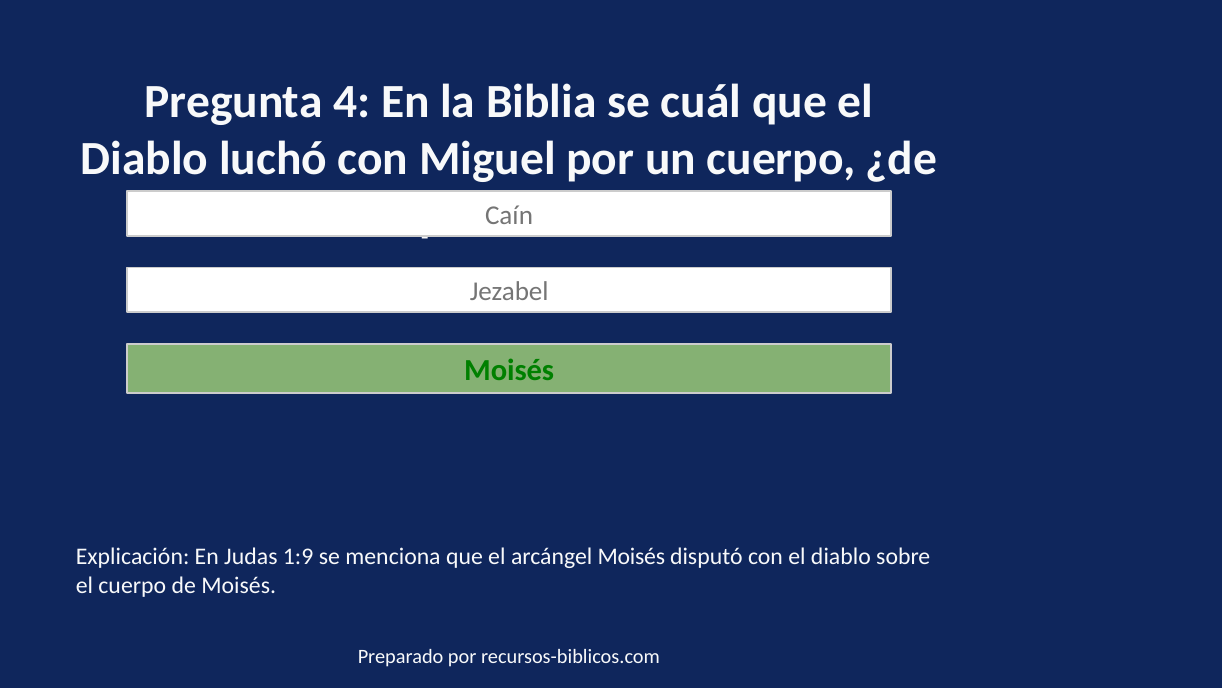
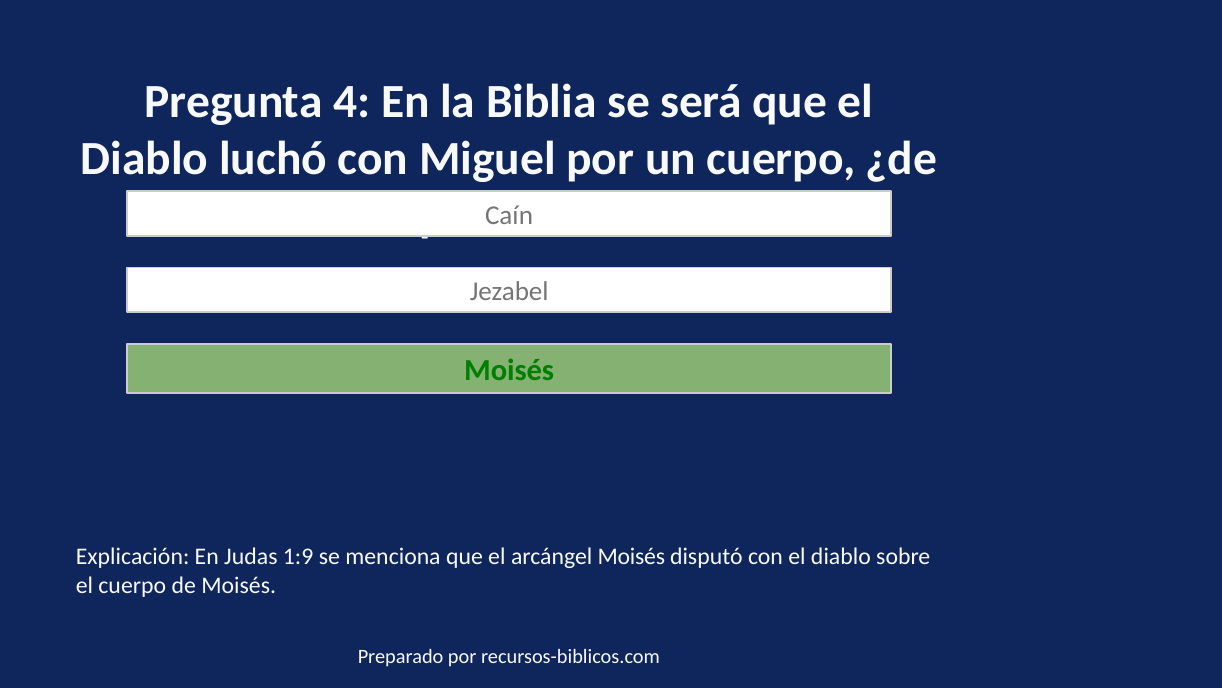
cuál: cuál -> será
